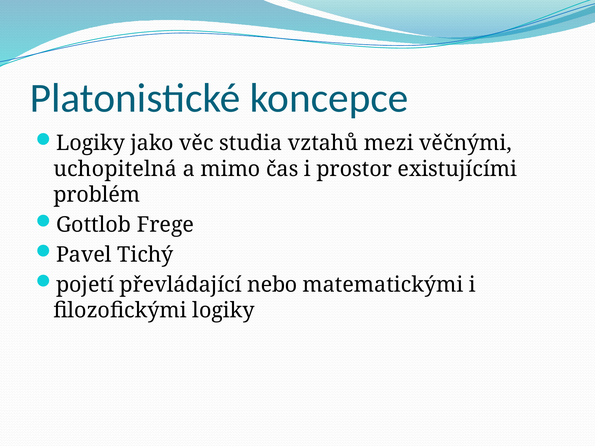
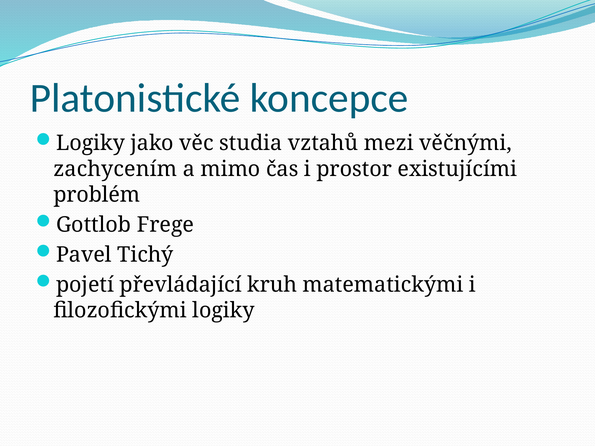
uchopitelná: uchopitelná -> zachycením
nebo: nebo -> kruh
